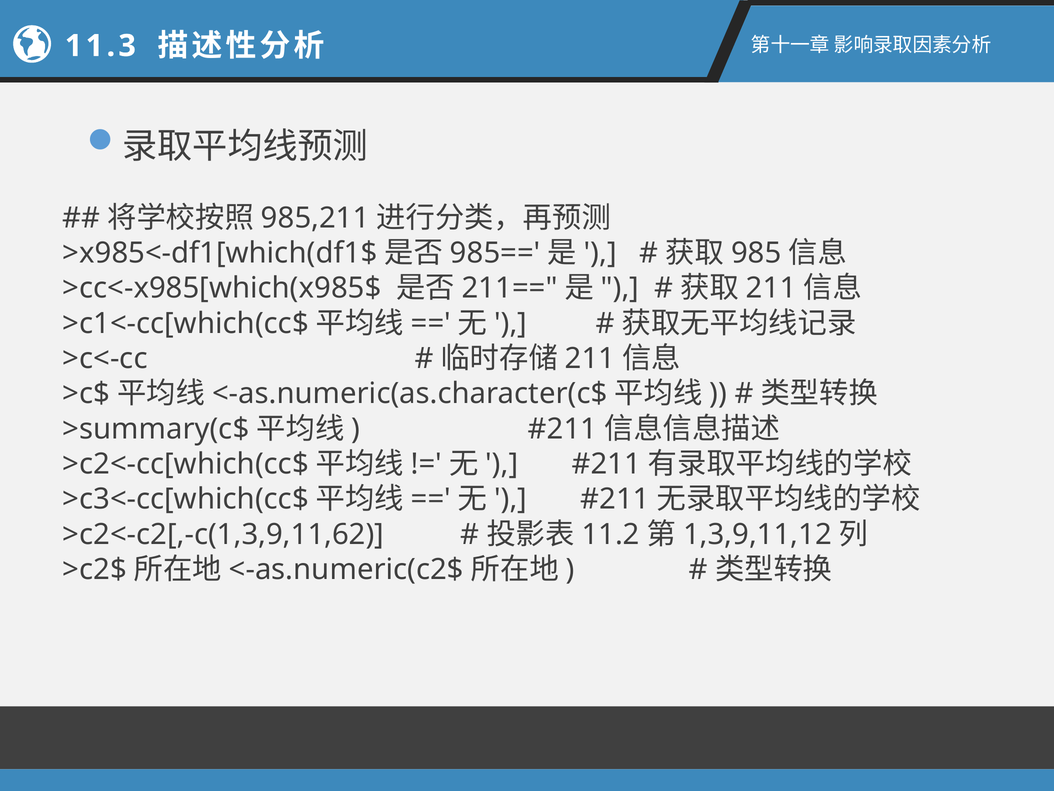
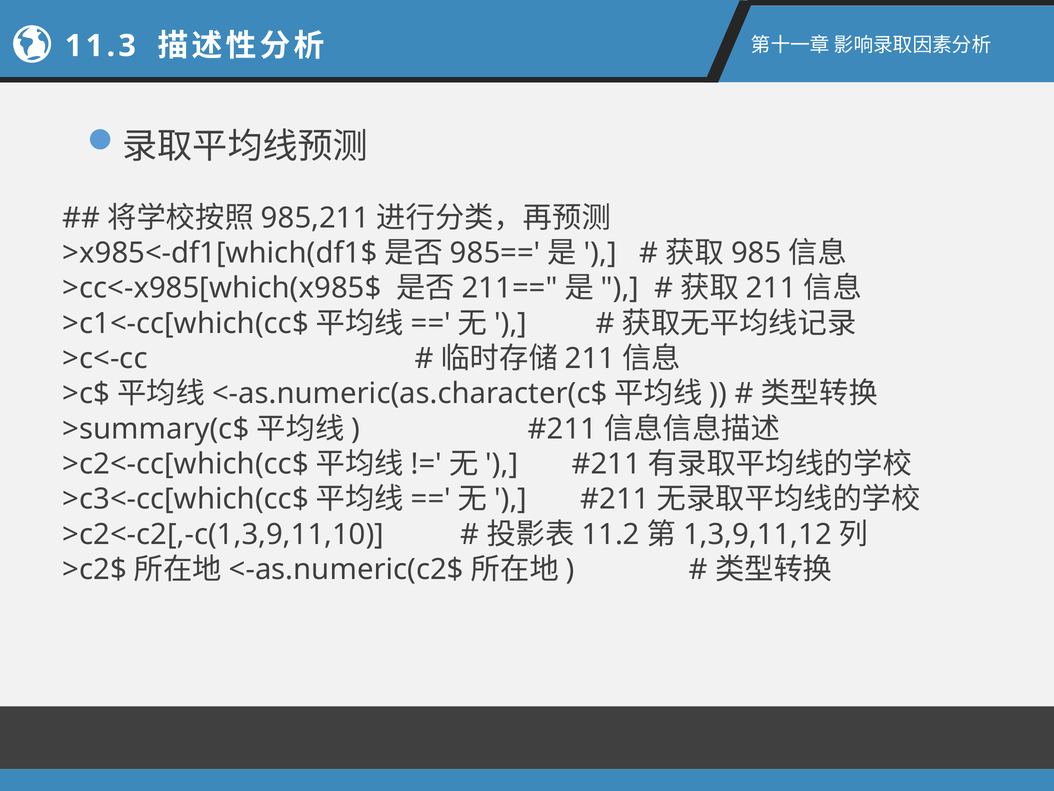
>c2<-c2[,-c(1,3,9,11,62: >c2<-c2[,-c(1,3,9,11,62 -> >c2<-c2[,-c(1,3,9,11,10
